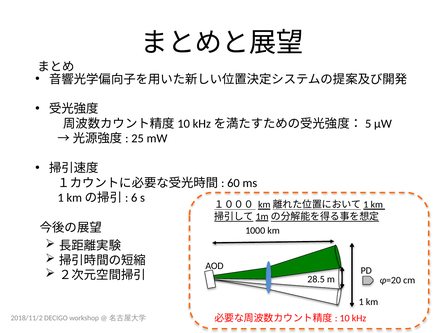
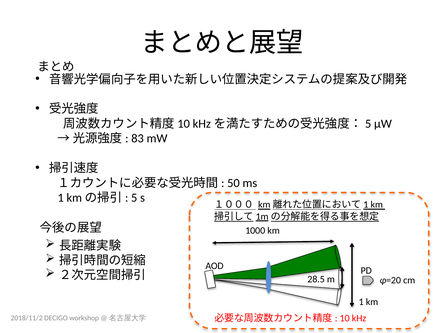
25: 25 -> 83
60: 60 -> 50
6: 6 -> 5
